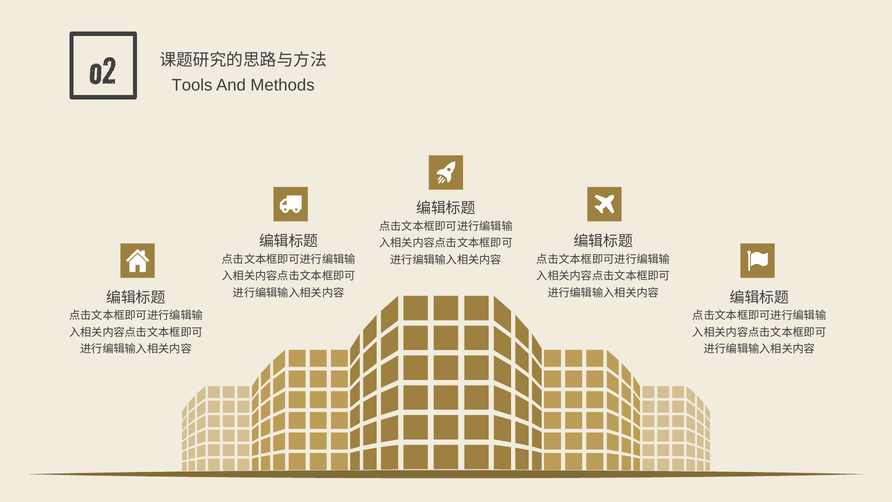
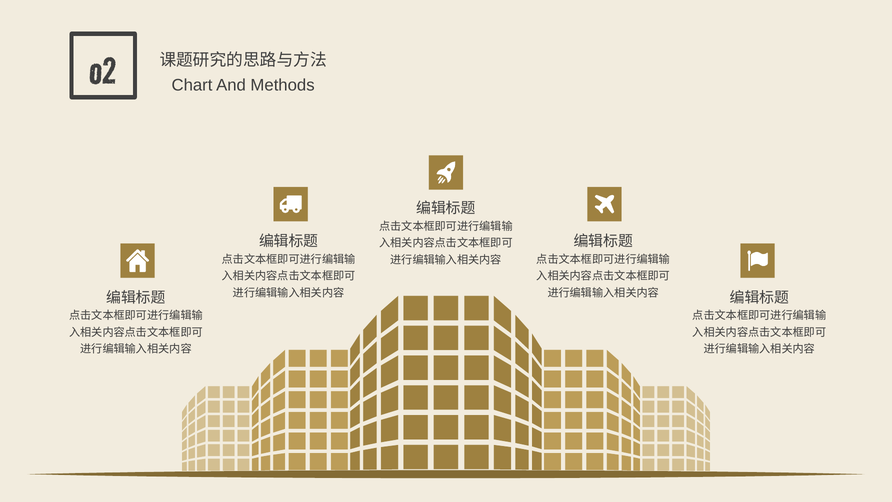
Tools: Tools -> Chart
